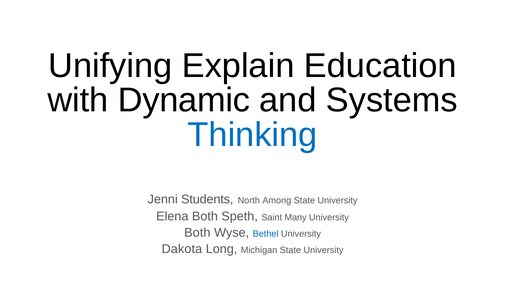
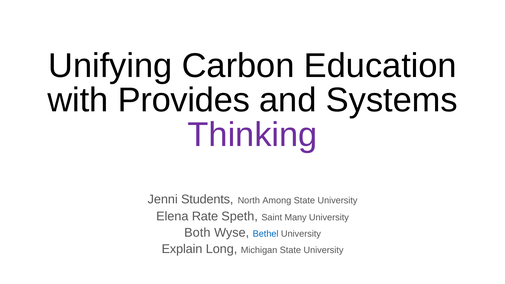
Explain: Explain -> Carbon
Dynamic: Dynamic -> Provides
Thinking colour: blue -> purple
Elena Both: Both -> Rate
Dakota: Dakota -> Explain
